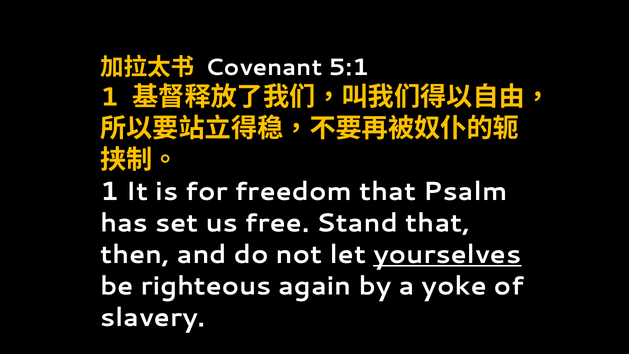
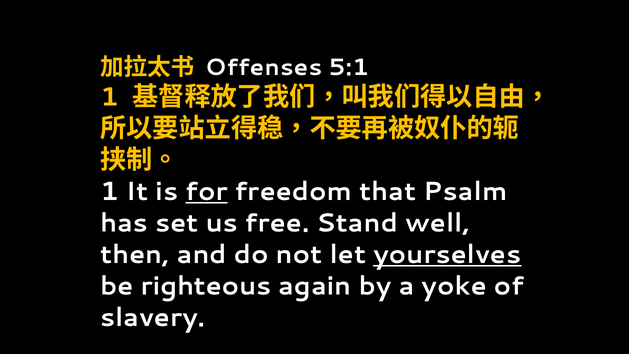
Covenant: Covenant -> Offenses
for underline: none -> present
Stand that: that -> well
